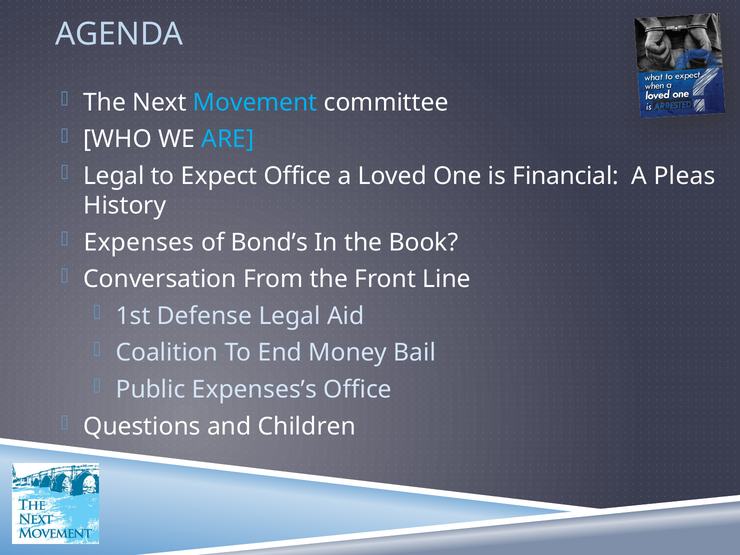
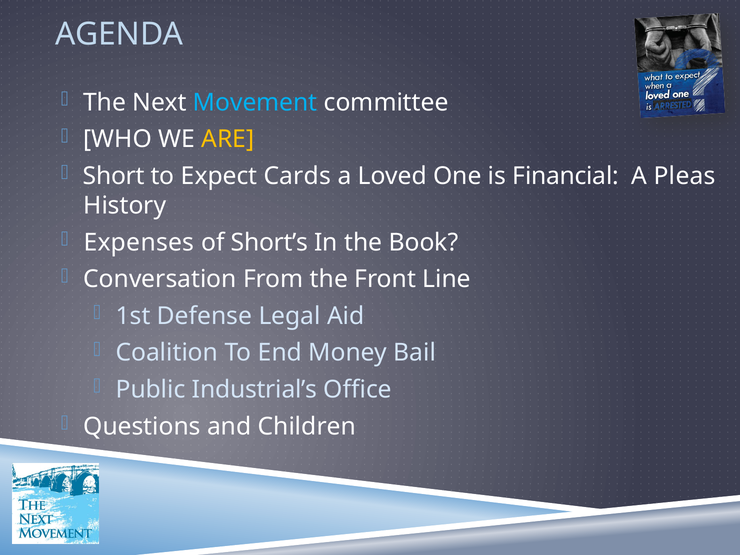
ARE colour: light blue -> yellow
Legal at (114, 176): Legal -> Short
Expect Office: Office -> Cards
Bond’s: Bond’s -> Short’s
Expenses’s: Expenses’s -> Industrial’s
